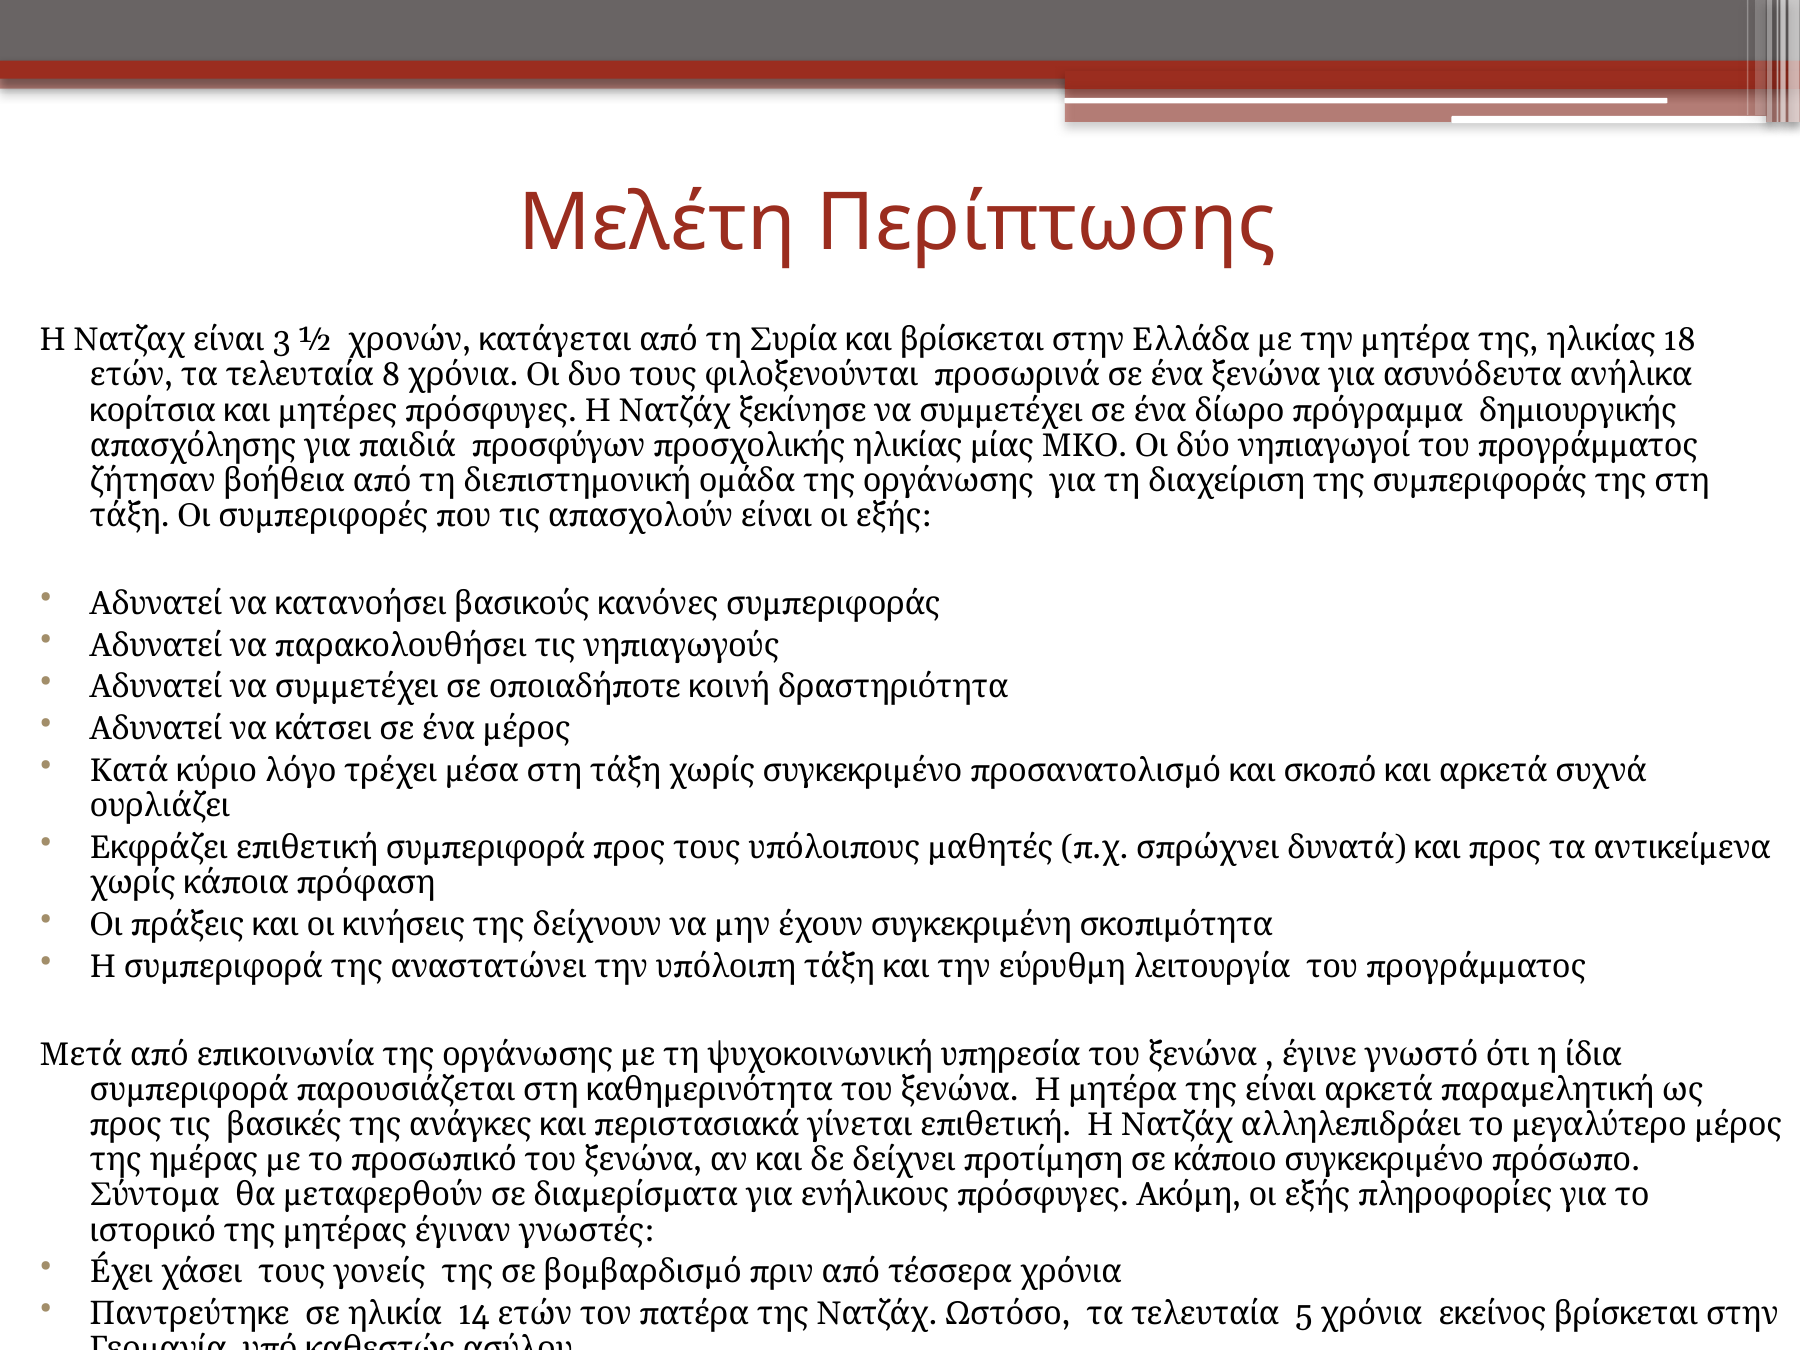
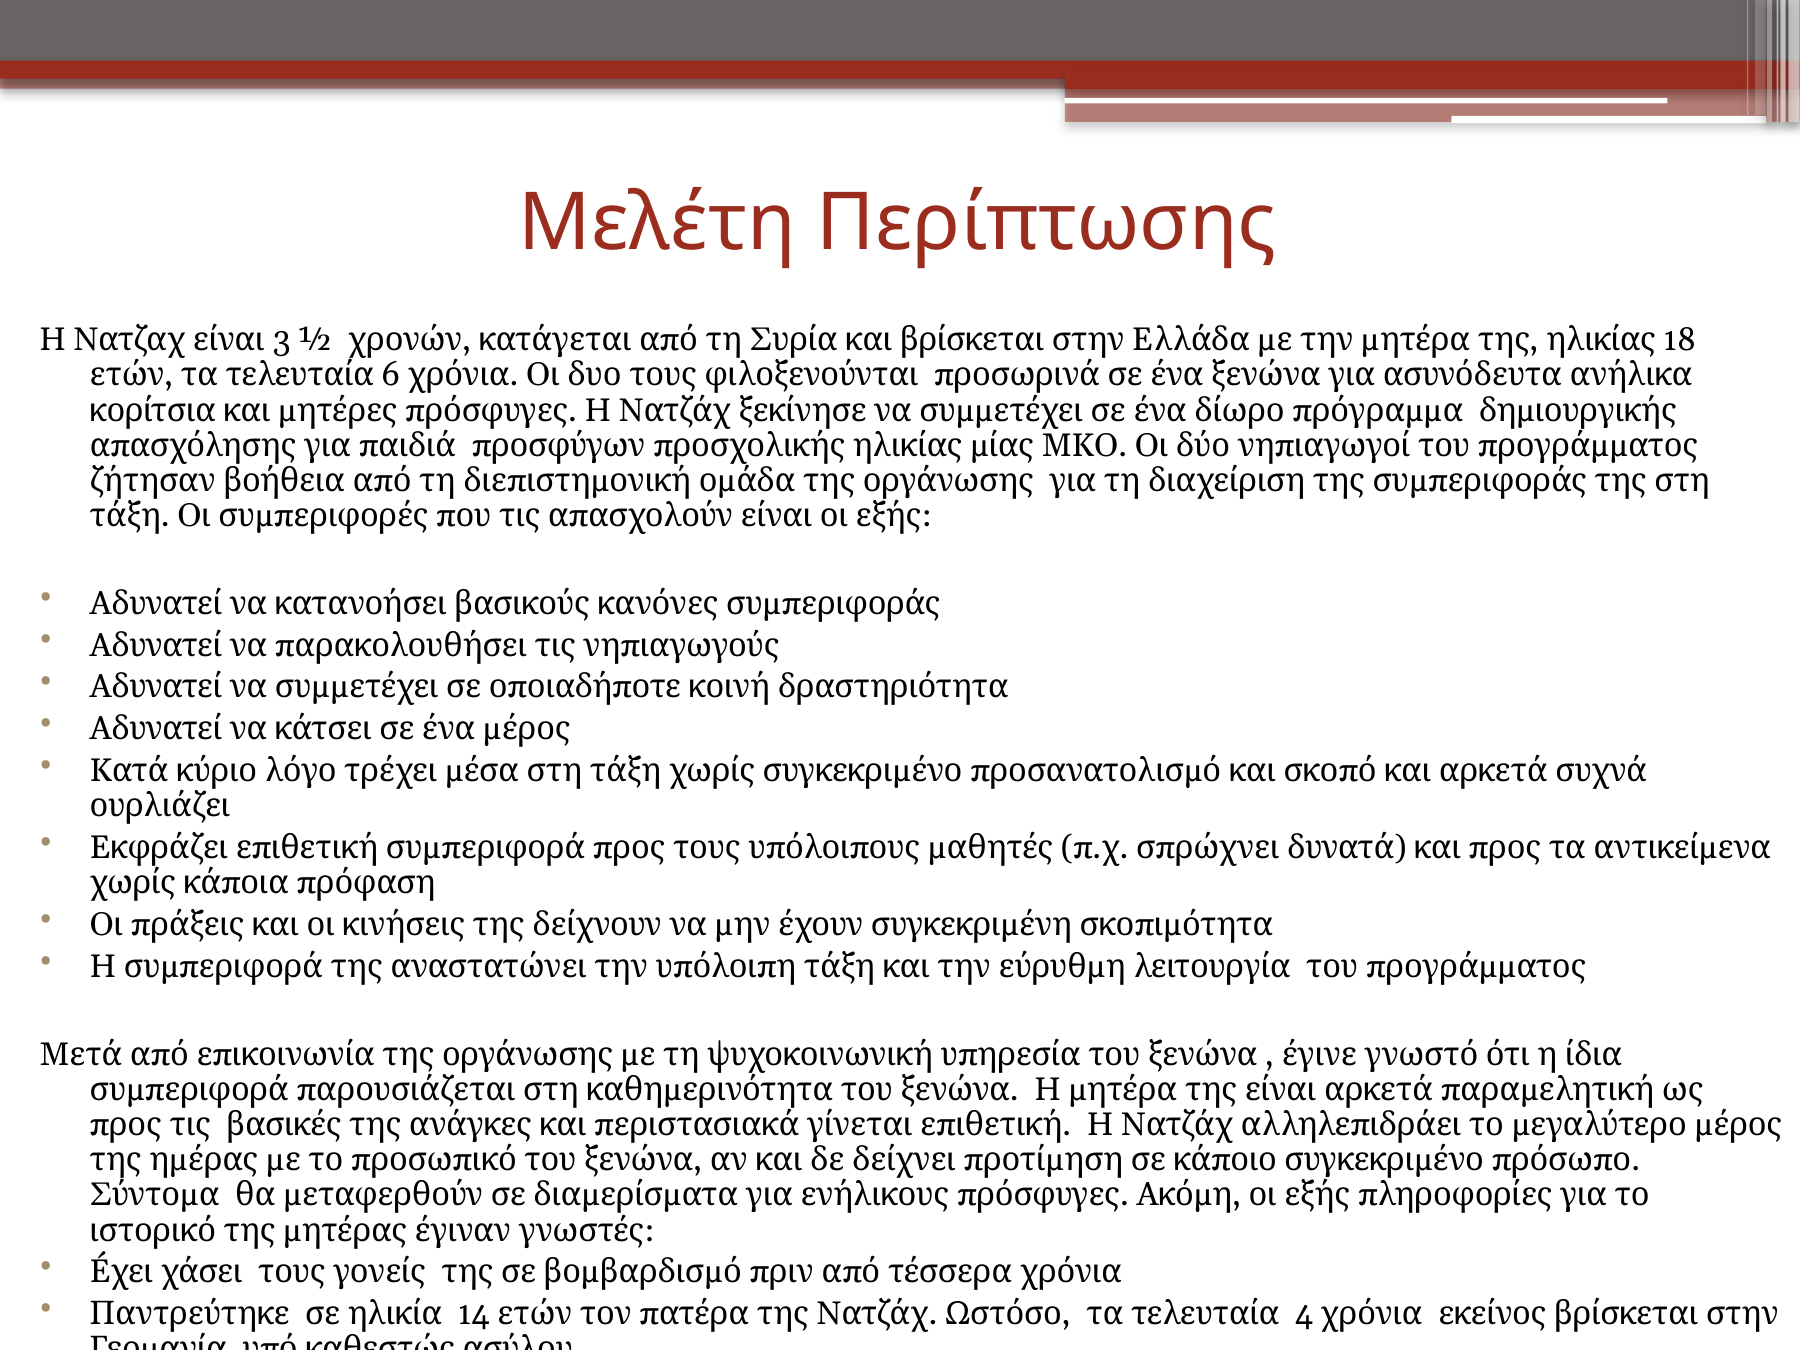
8: 8 -> 6
5: 5 -> 4
